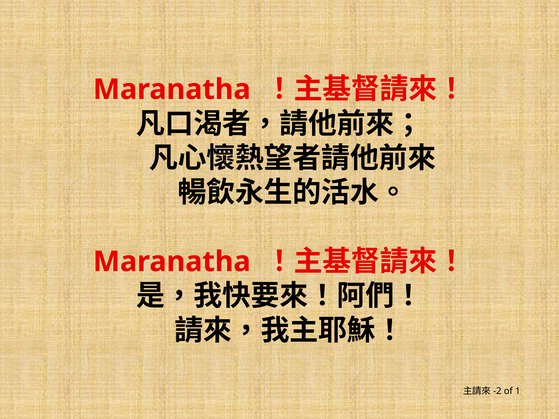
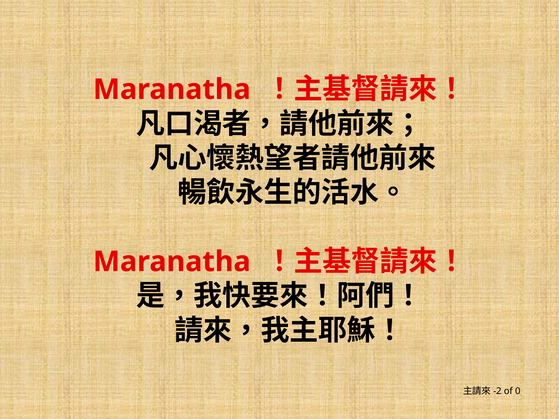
1: 1 -> 0
